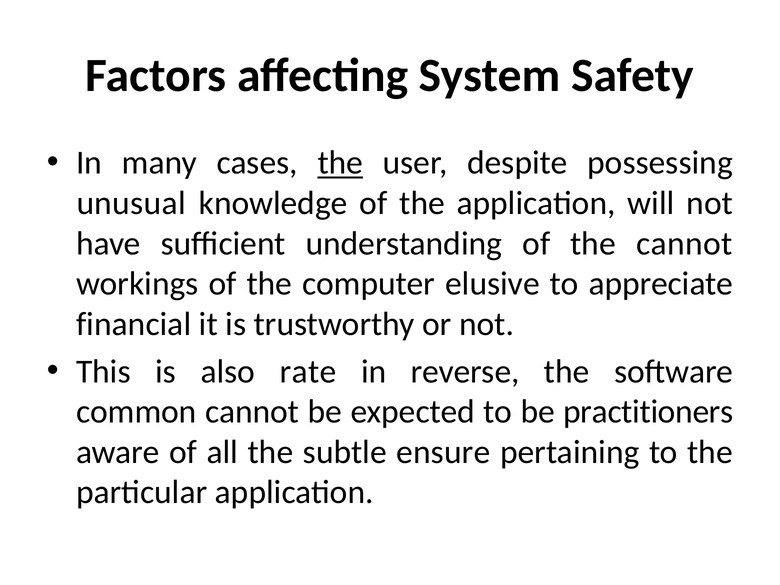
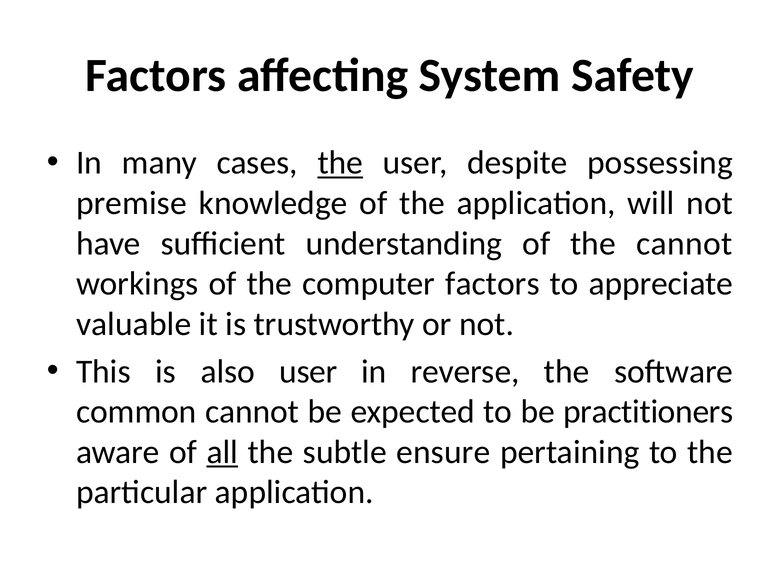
unusual: unusual -> premise
computer elusive: elusive -> factors
financial: financial -> valuable
also rate: rate -> user
all underline: none -> present
